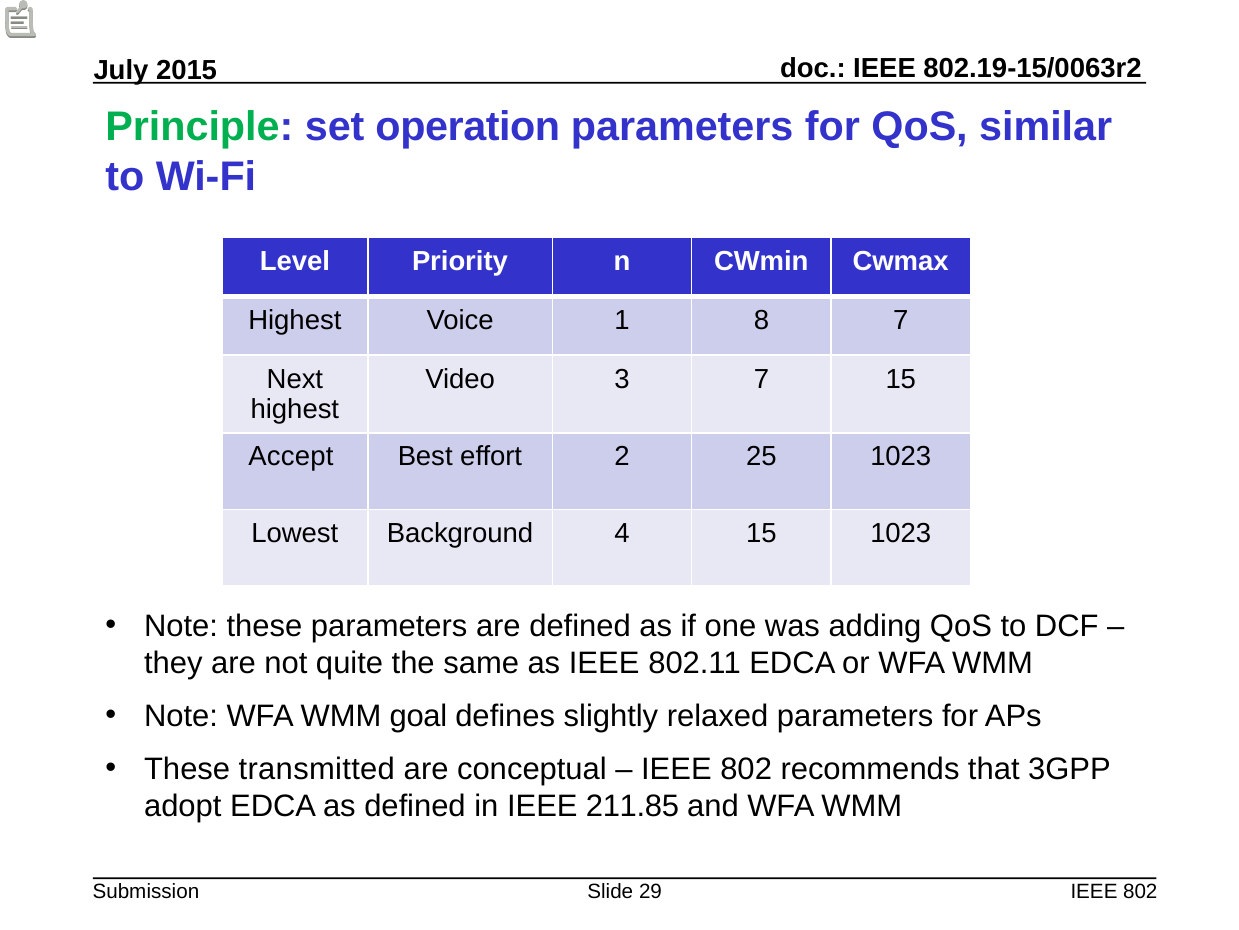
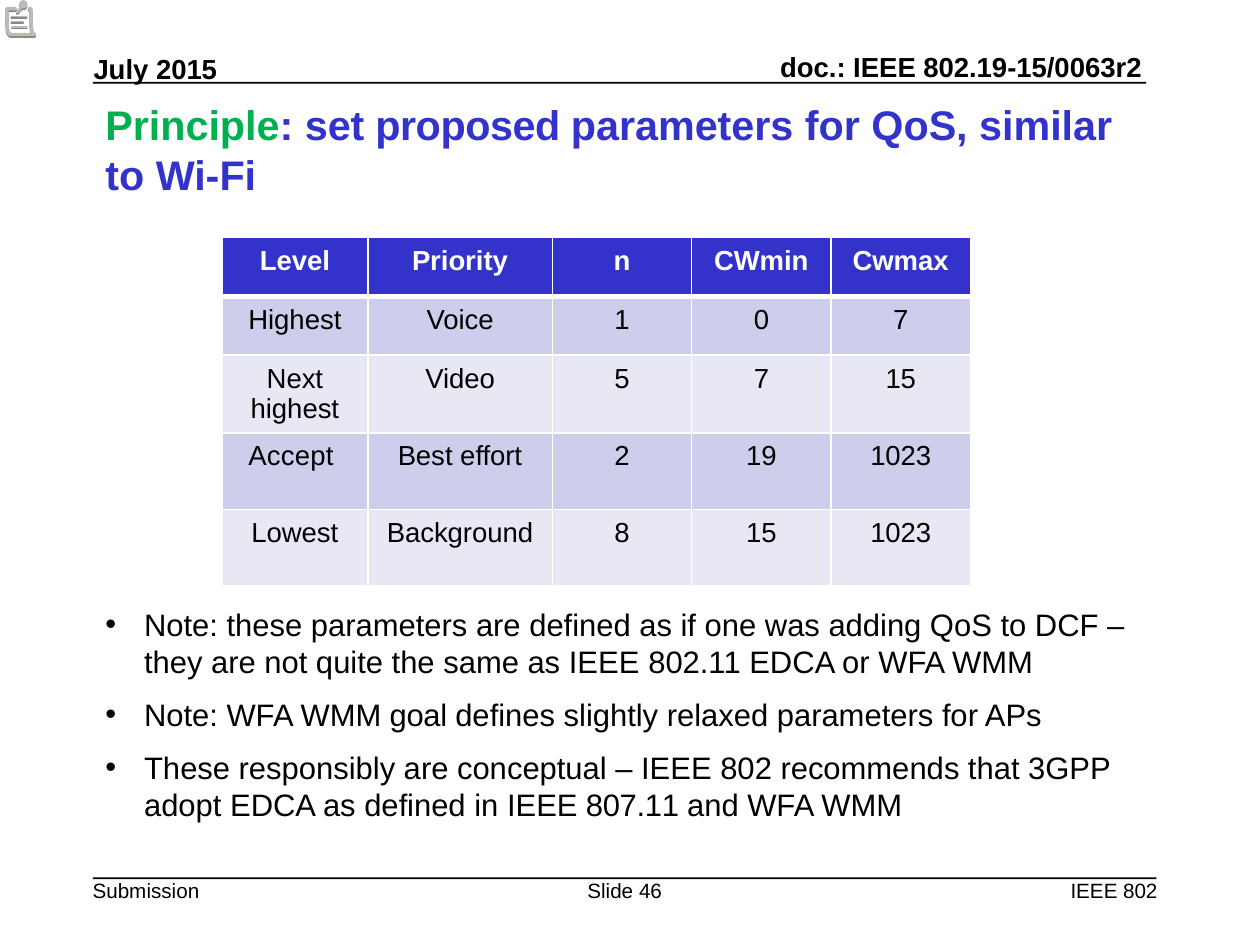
operation: operation -> proposed
8: 8 -> 0
3: 3 -> 5
25: 25 -> 19
4: 4 -> 8
transmitted: transmitted -> responsibly
211.85: 211.85 -> 807.11
29: 29 -> 46
